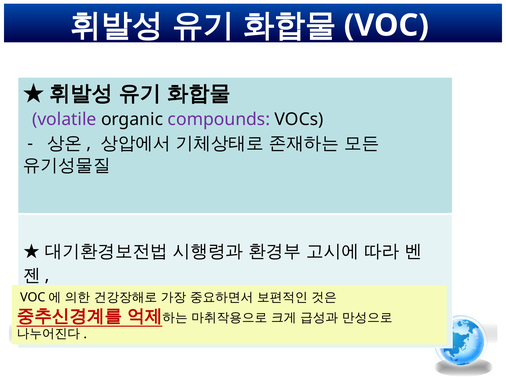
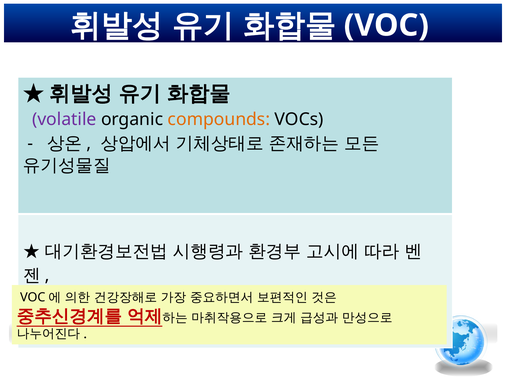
compounds colour: purple -> orange
